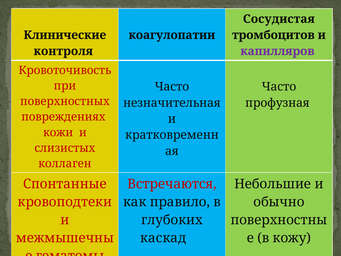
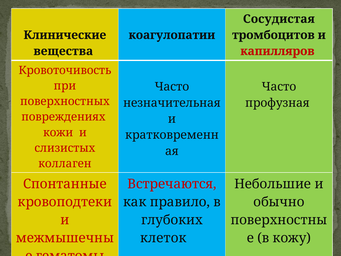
контроля: контроля -> вещества
капилляров colour: purple -> red
каскад: каскад -> клеток
